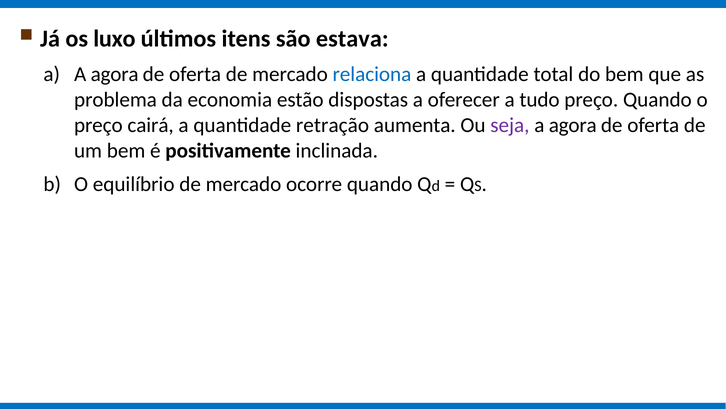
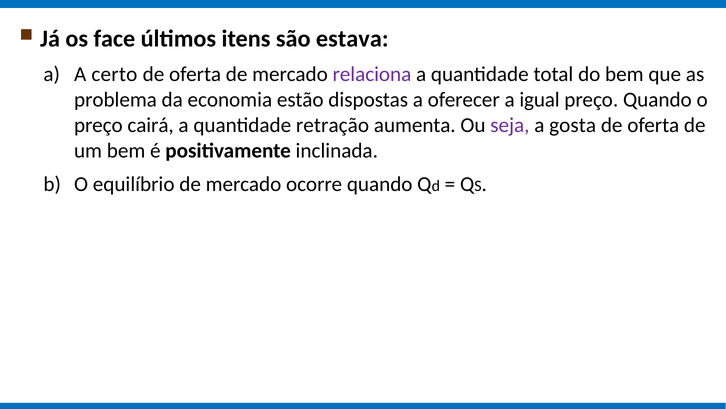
luxo: luxo -> face
a A agora: agora -> certo
relaciona colour: blue -> purple
tudo: tudo -> igual
agora at (573, 125): agora -> gosta
